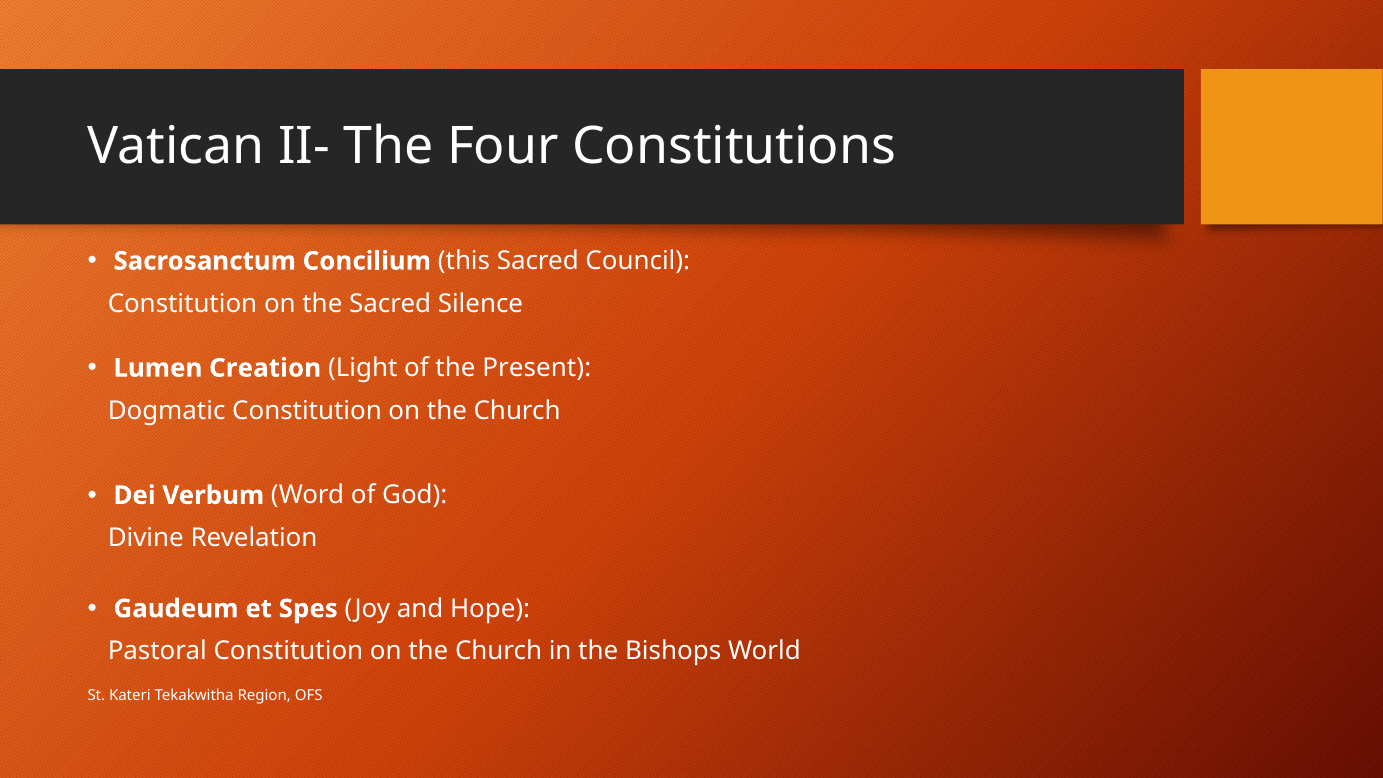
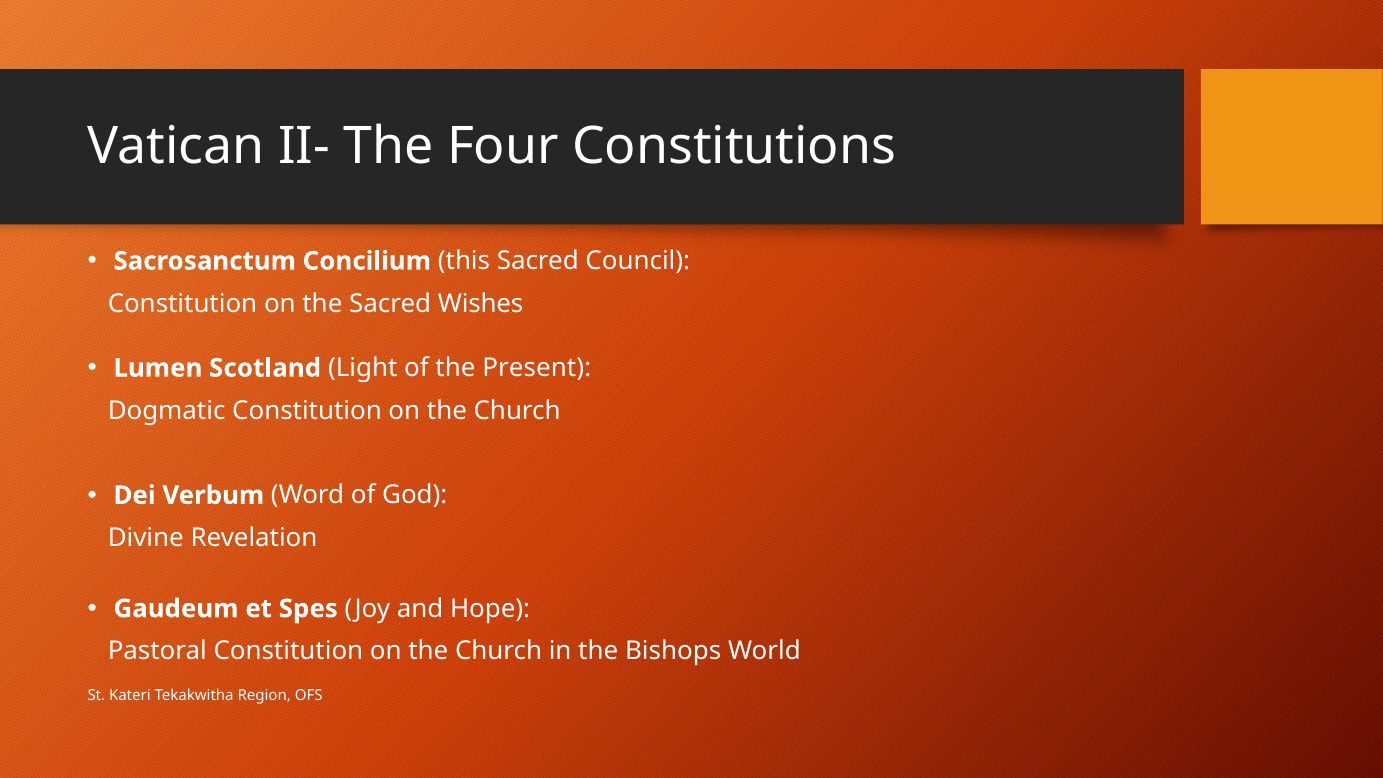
Silence: Silence -> Wishes
Creation: Creation -> Scotland
